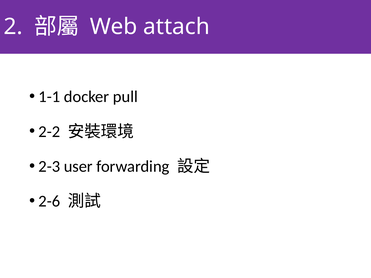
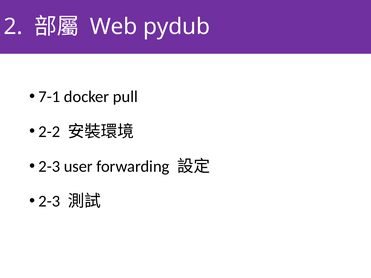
attach: attach -> pydub
1-1: 1-1 -> 7-1
2-6 at (49, 201): 2-6 -> 2-3
